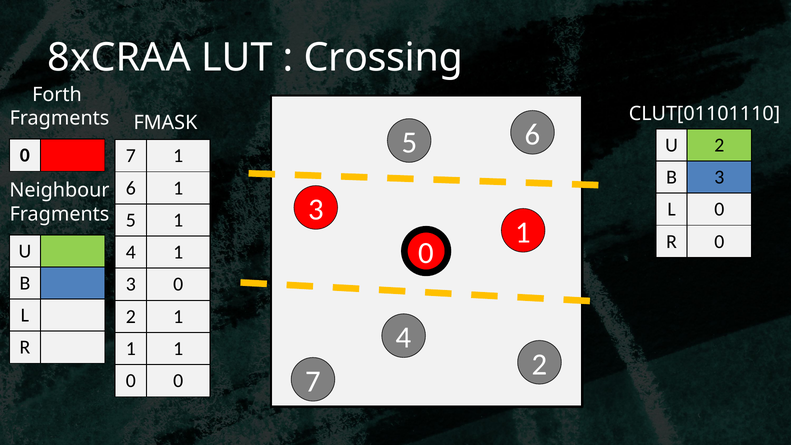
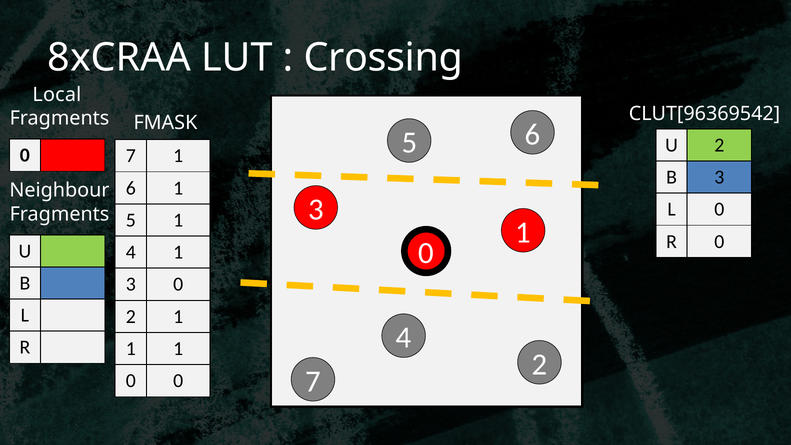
Forth: Forth -> Local
CLUT[01101110: CLUT[01101110 -> CLUT[96369542
